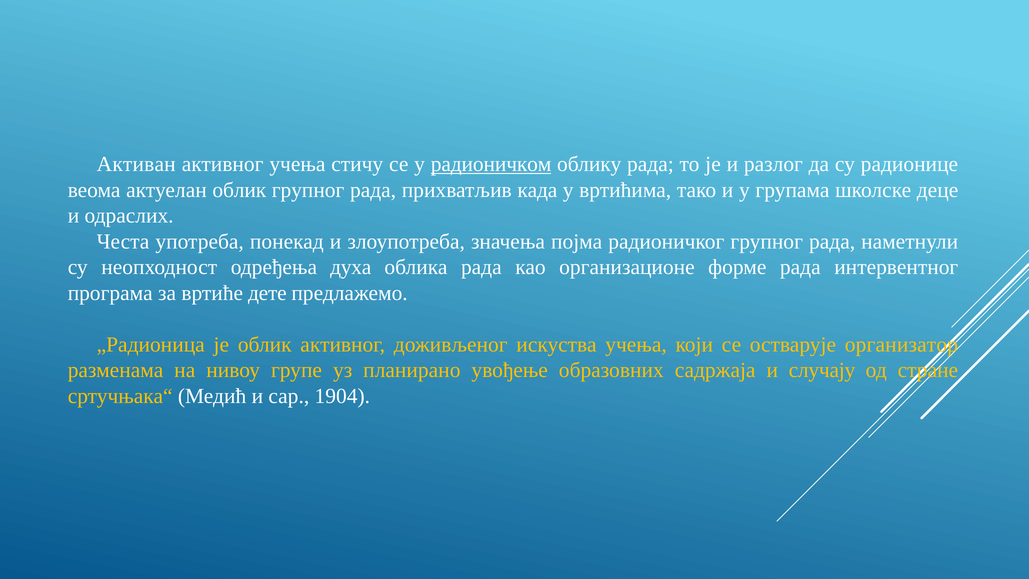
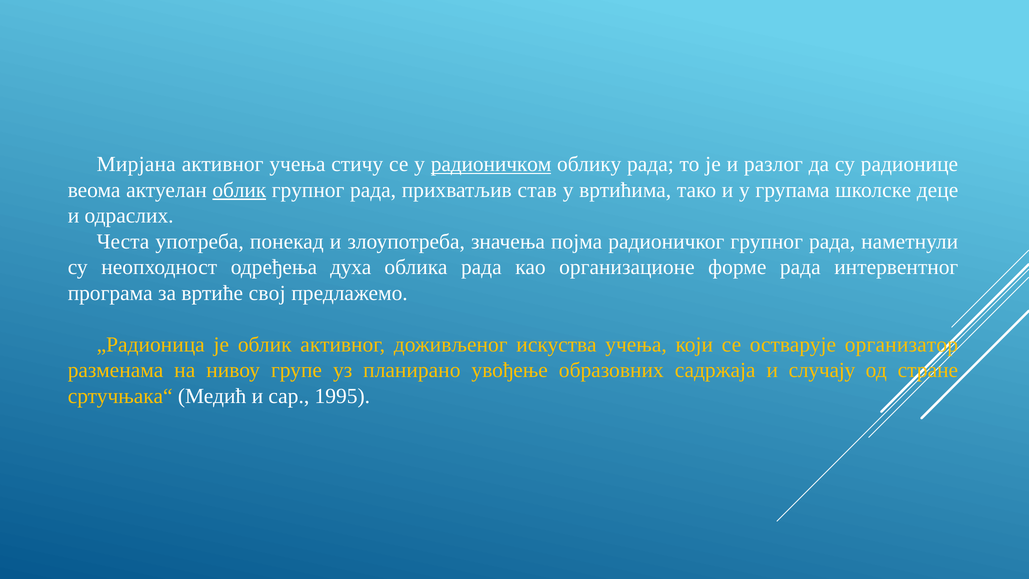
Активан: Активан -> Мирјана
облик at (239, 190) underline: none -> present
када: када -> став
дете: дете -> свој
1904: 1904 -> 1995
